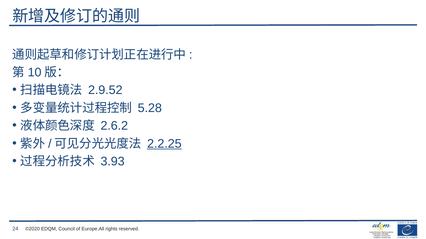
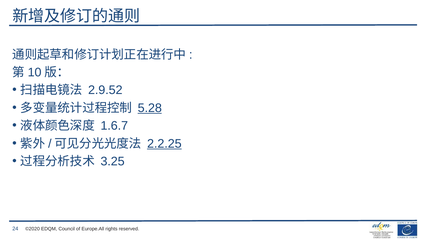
5.28 underline: none -> present
2.6.2: 2.6.2 -> 1.6.7
3.93: 3.93 -> 3.25
